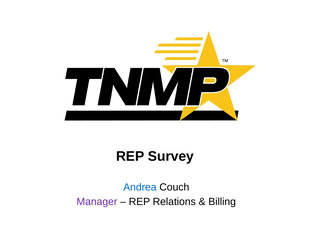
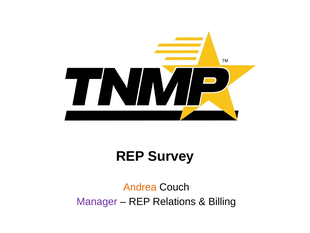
Andrea colour: blue -> orange
